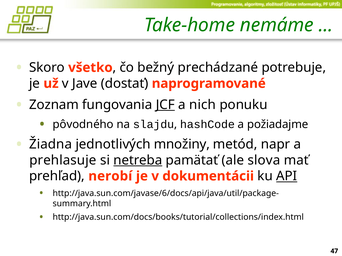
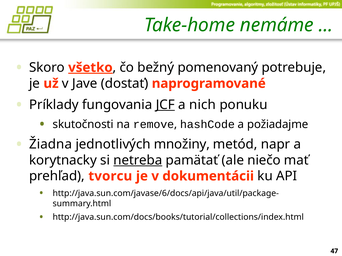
všetko underline: none -> present
prechádzané: prechádzané -> pomenovaný
Zoznam: Zoznam -> Príklady
pôvodného: pôvodného -> skutočnosti
slajdu: slajdu -> remove
prehlasuje: prehlasuje -> korytnacky
slova: slova -> niečo
nerobí: nerobí -> tvorcu
API underline: present -> none
